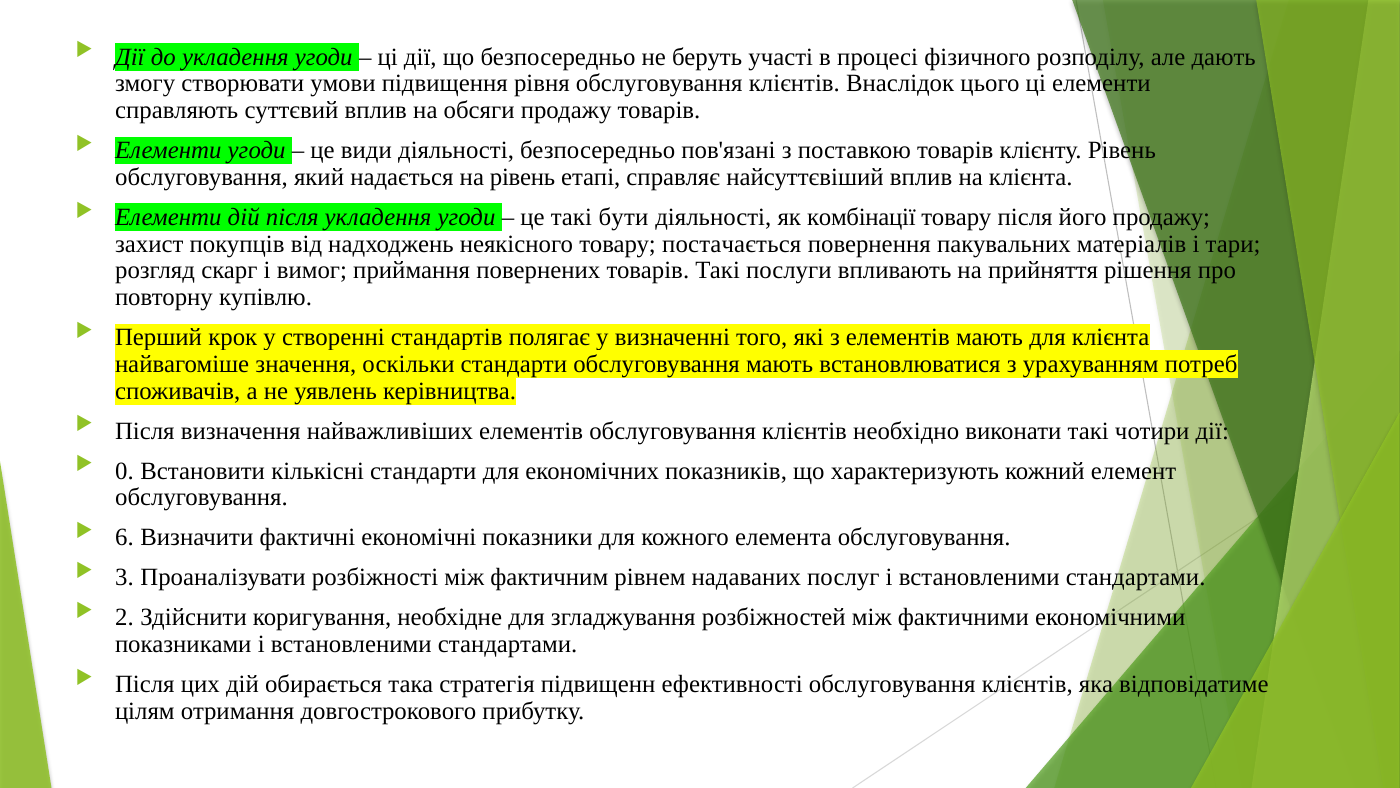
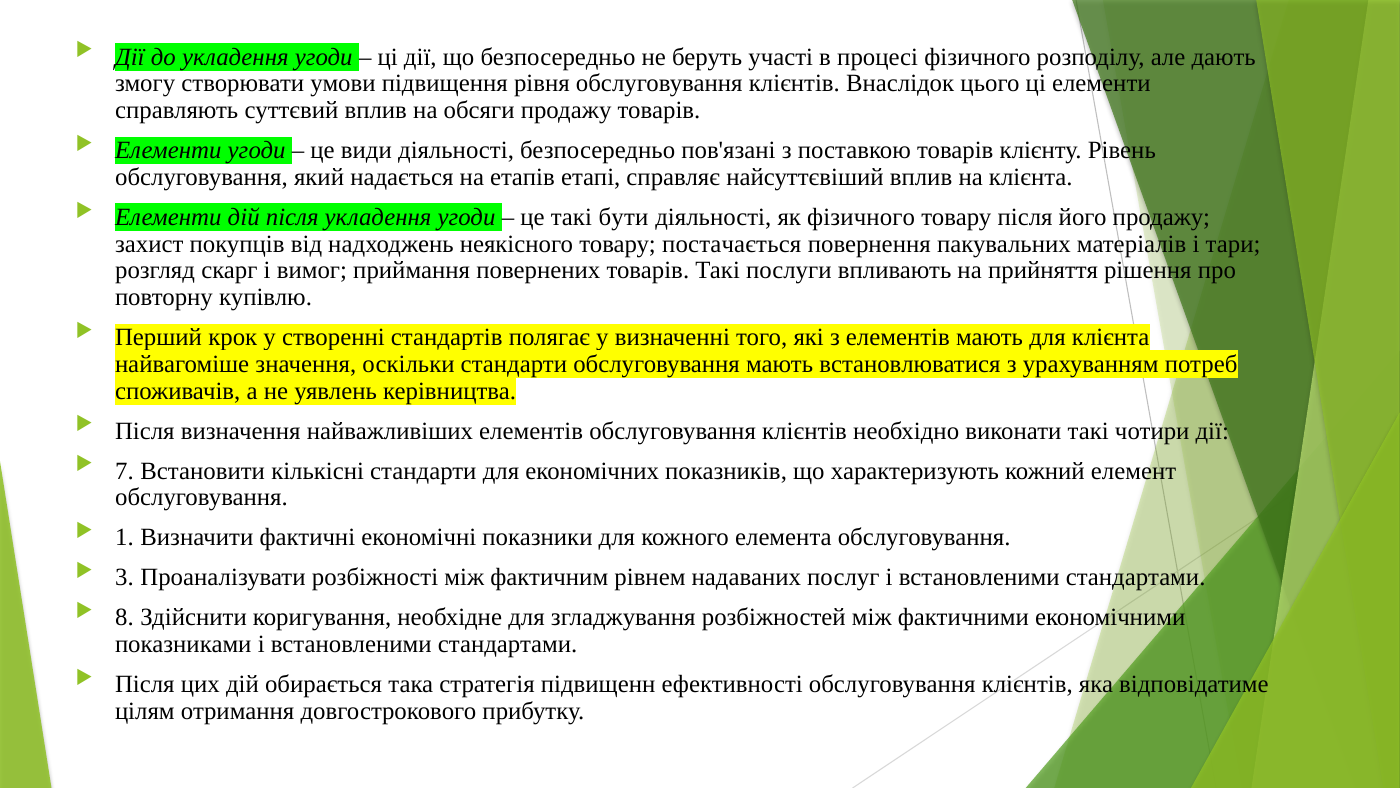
на рівень: рівень -> етапів
як комбінації: комбінації -> фізичного
0: 0 -> 7
6: 6 -> 1
2: 2 -> 8
